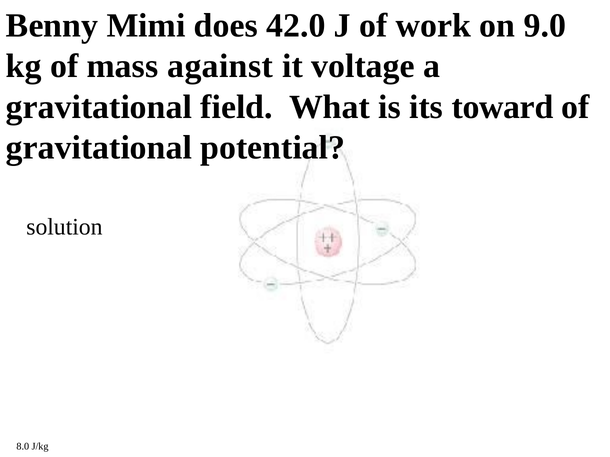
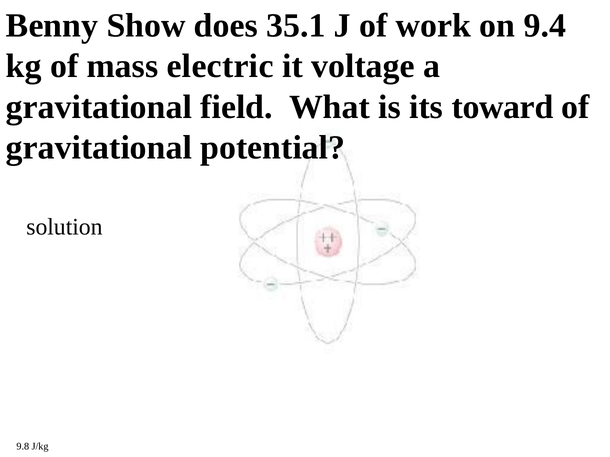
Mimi: Mimi -> Show
42.0: 42.0 -> 35.1
9.0: 9.0 -> 9.4
against: against -> electric
8.0: 8.0 -> 9.8
